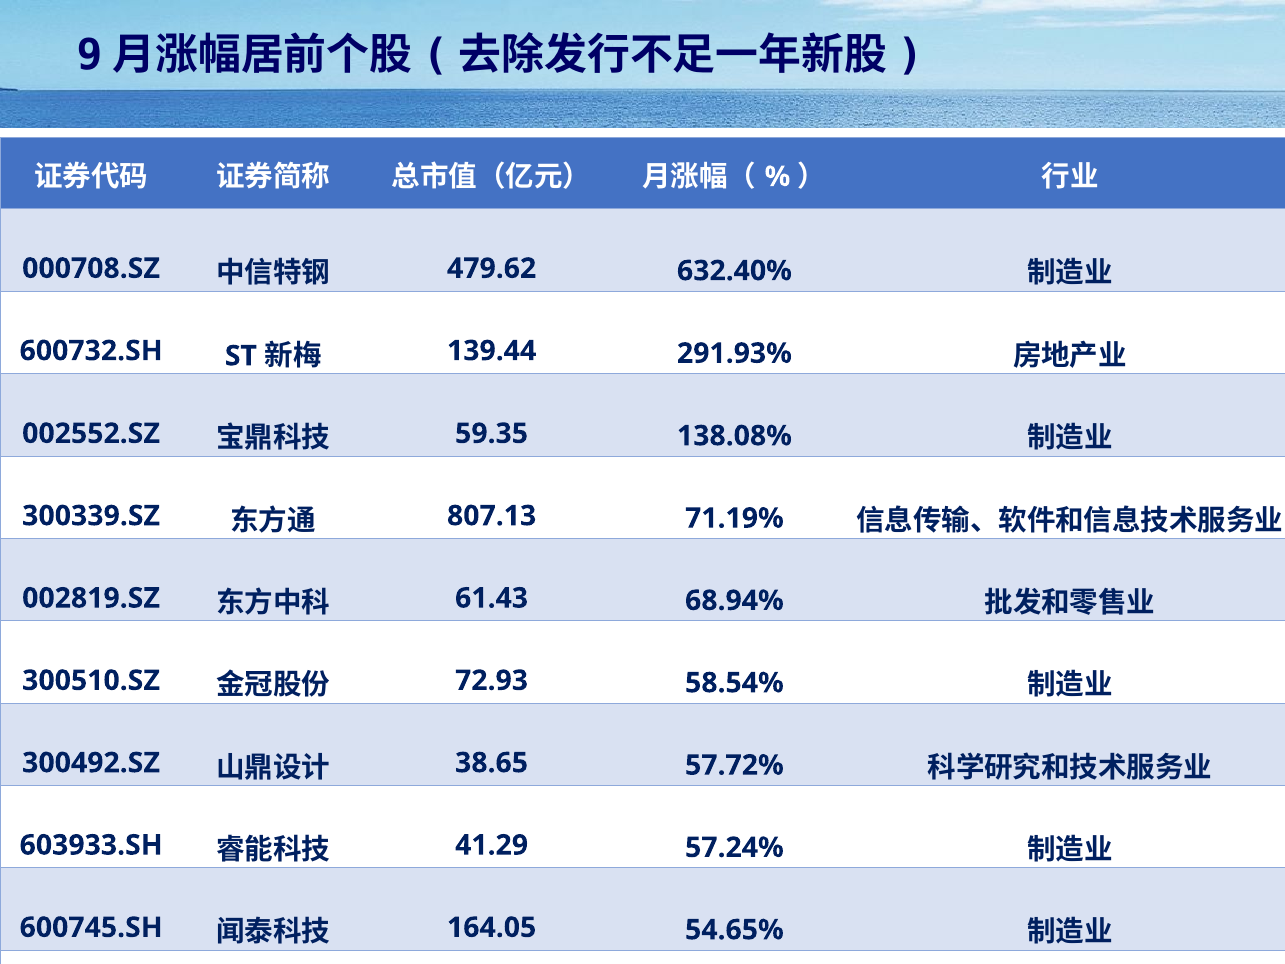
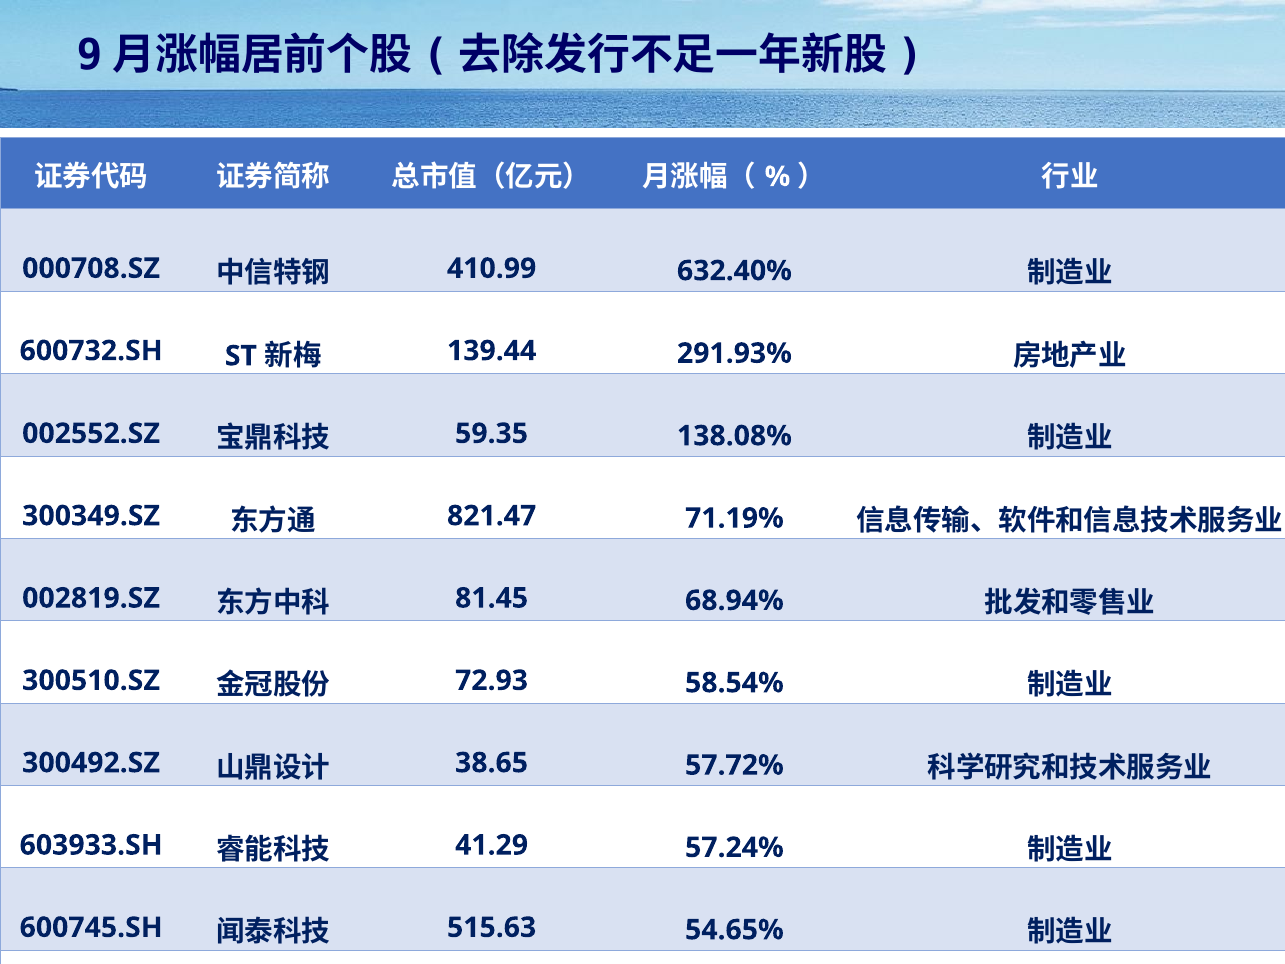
479.62: 479.62 -> 410.99
300339.SZ: 300339.SZ -> 300349.SZ
807.13: 807.13 -> 821.47
61.43: 61.43 -> 81.45
164.05: 164.05 -> 515.63
